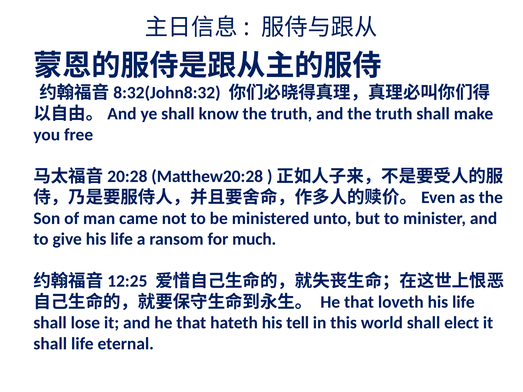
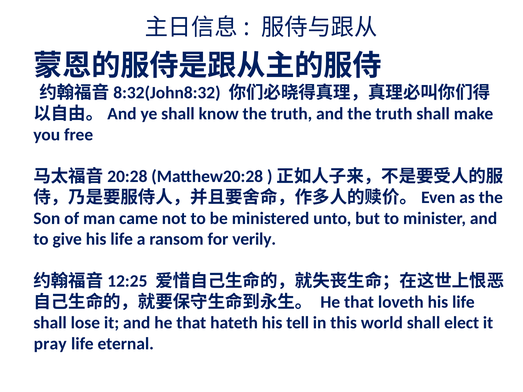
much: much -> verily
shall at (50, 344): shall -> pray
